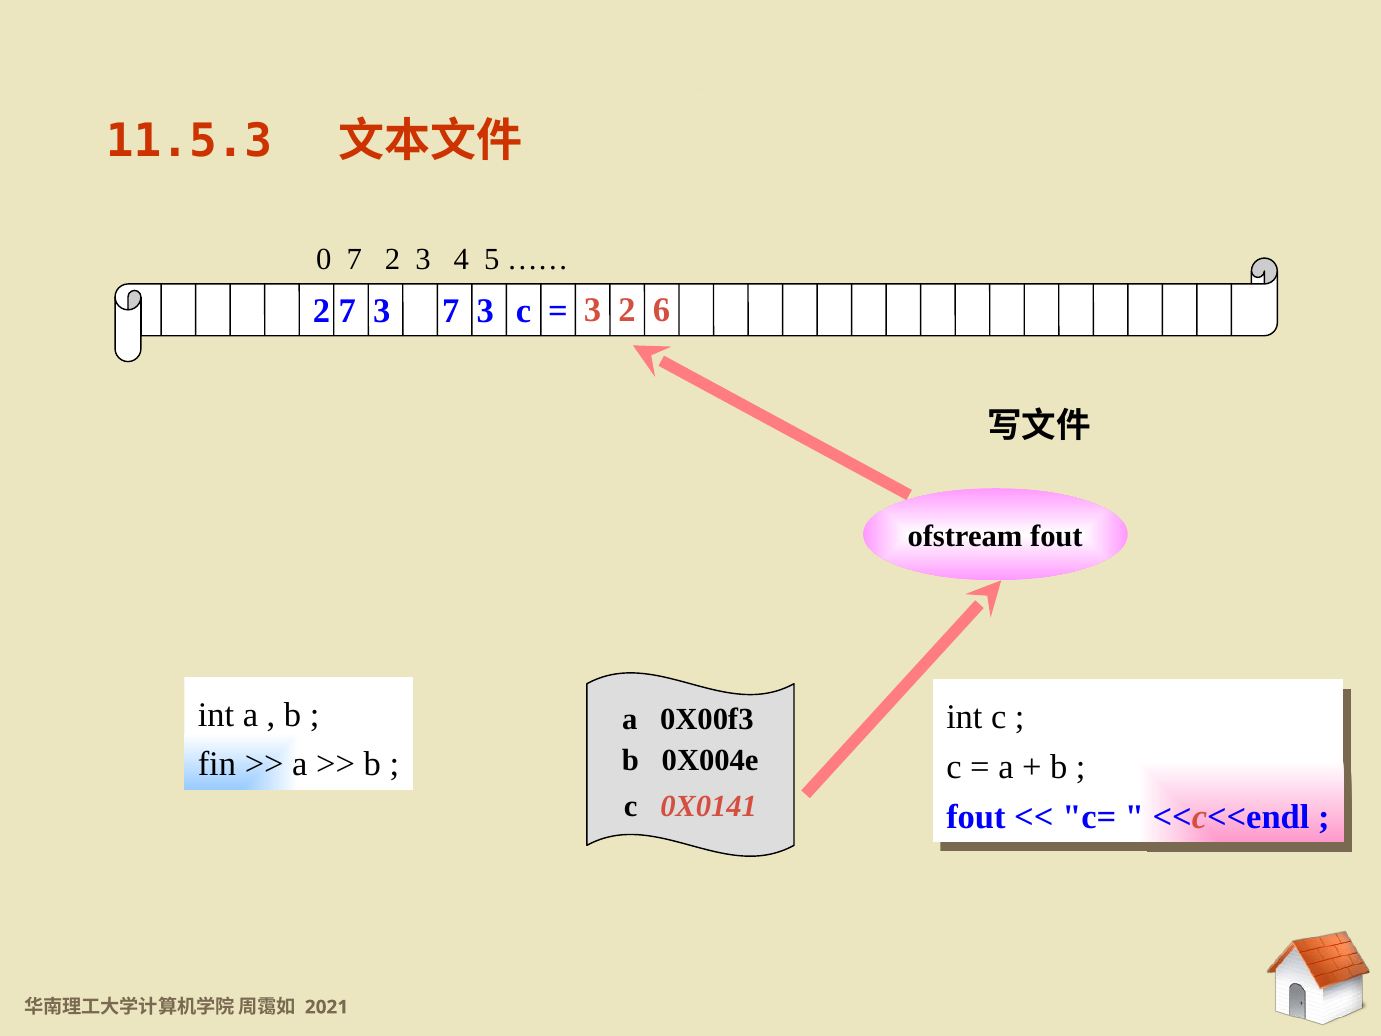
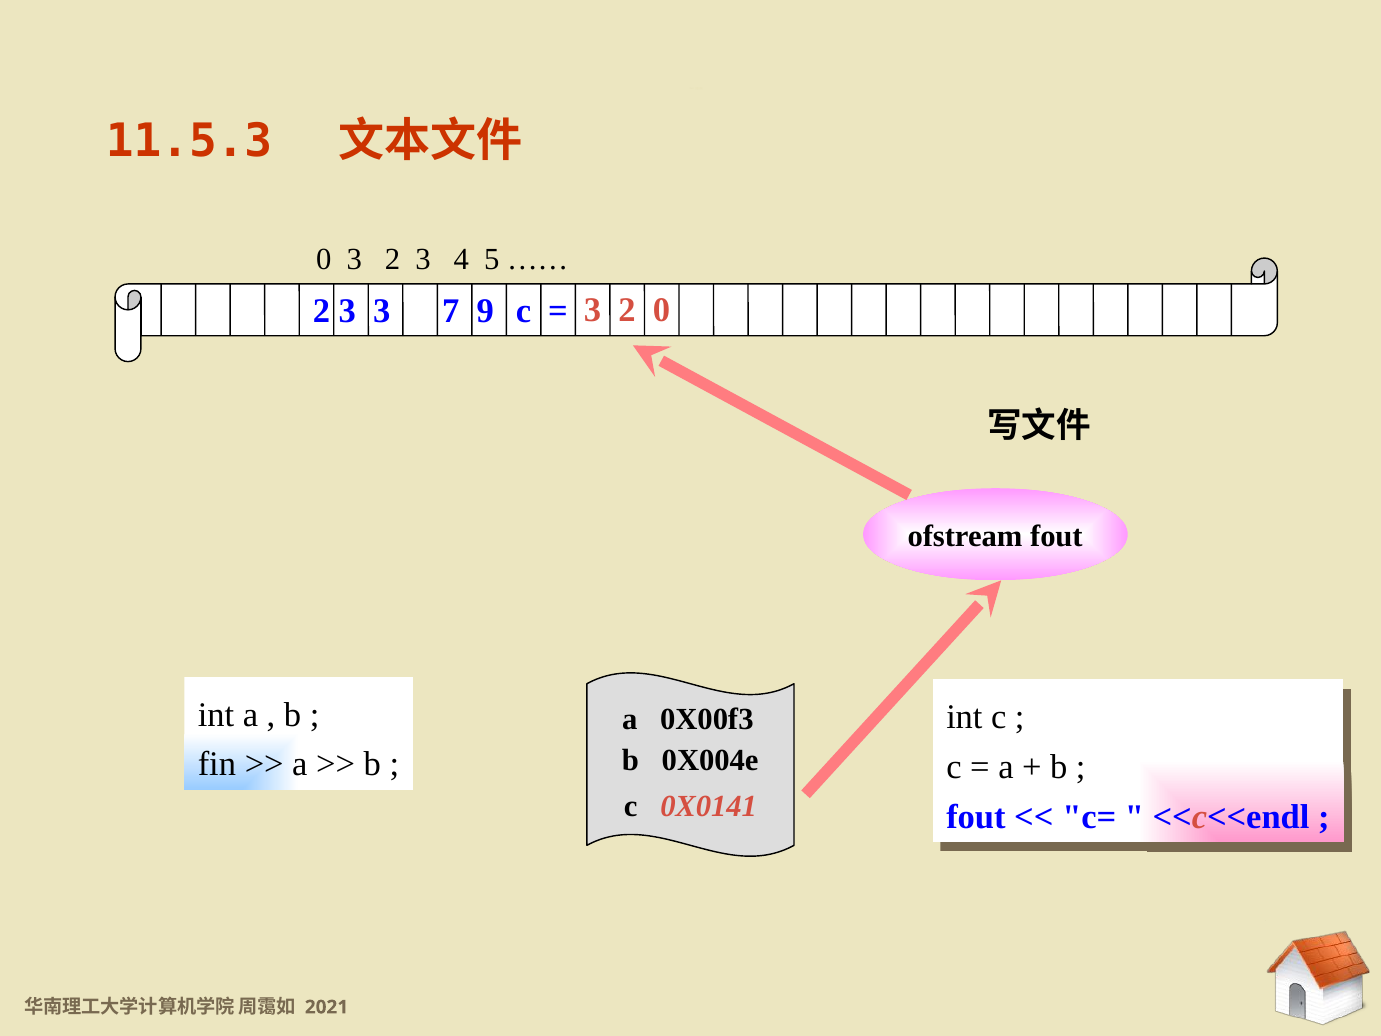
0 7: 7 -> 3
2 6: 6 -> 0
7 at (347, 311): 7 -> 3
3 7 3: 3 -> 9
